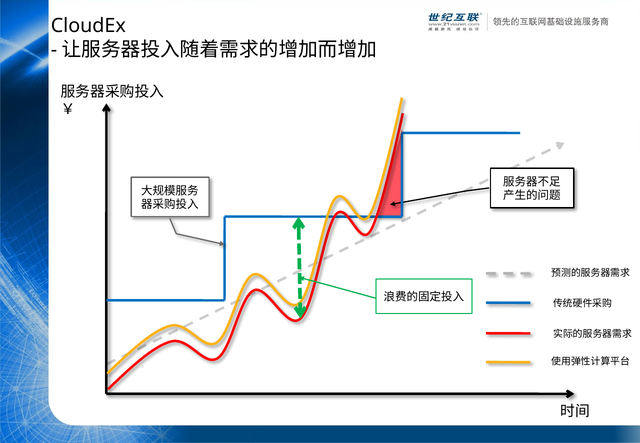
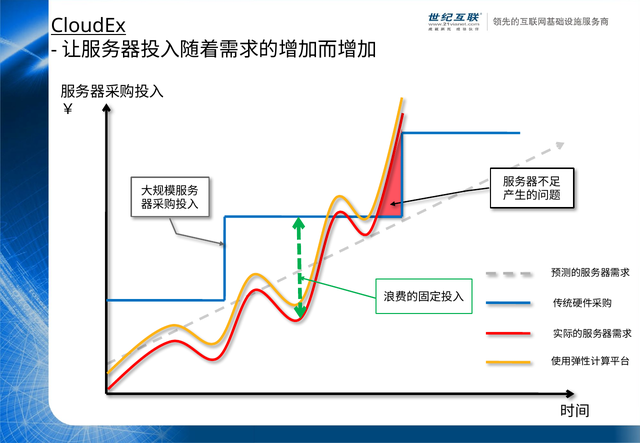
CloudEx underline: none -> present
